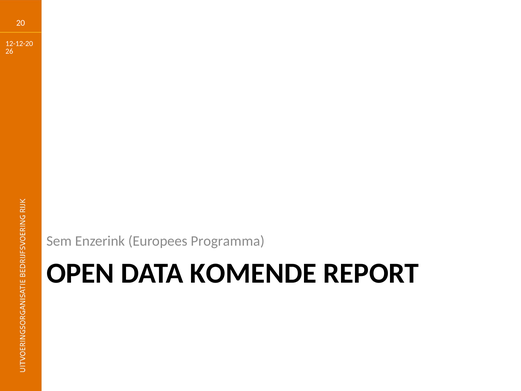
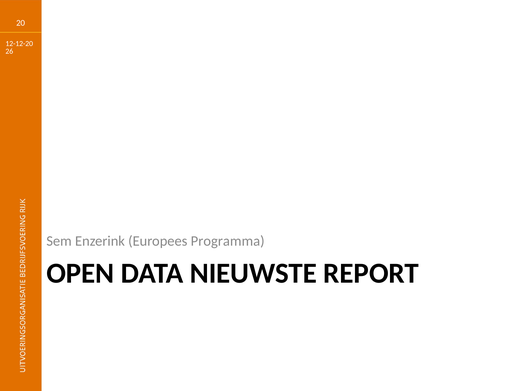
KOMENDE: KOMENDE -> NIEUWSTE
